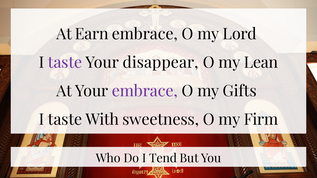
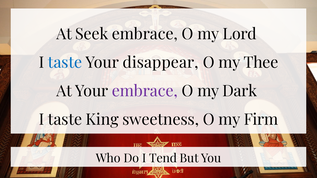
Earn: Earn -> Seek
taste at (65, 63) colour: purple -> blue
Lean: Lean -> Thee
Gifts: Gifts -> Dark
With: With -> King
